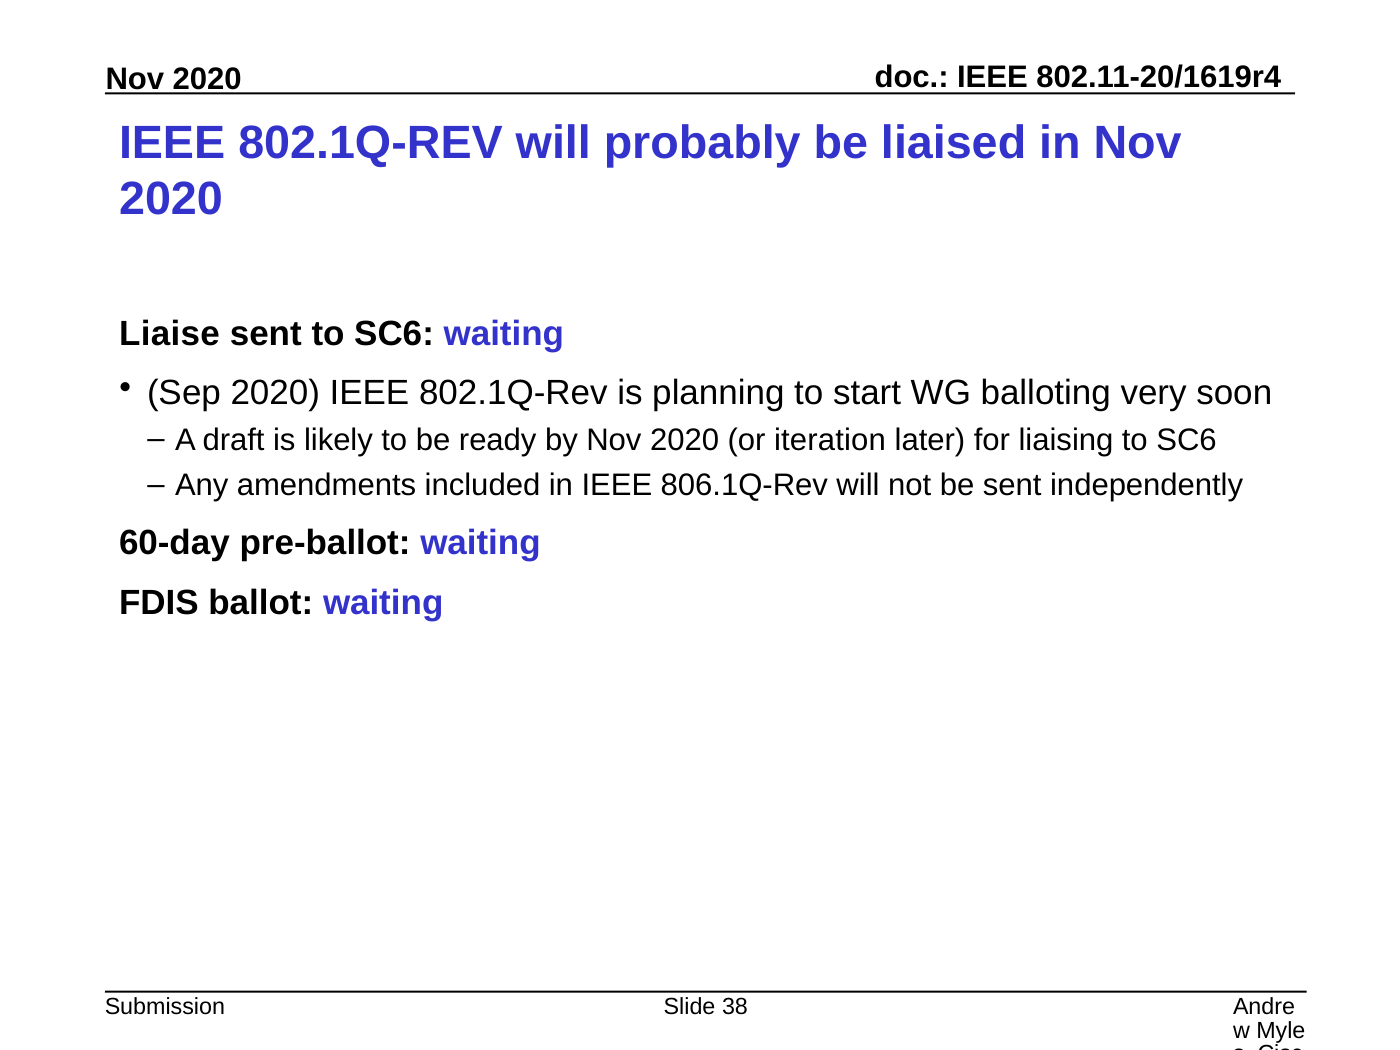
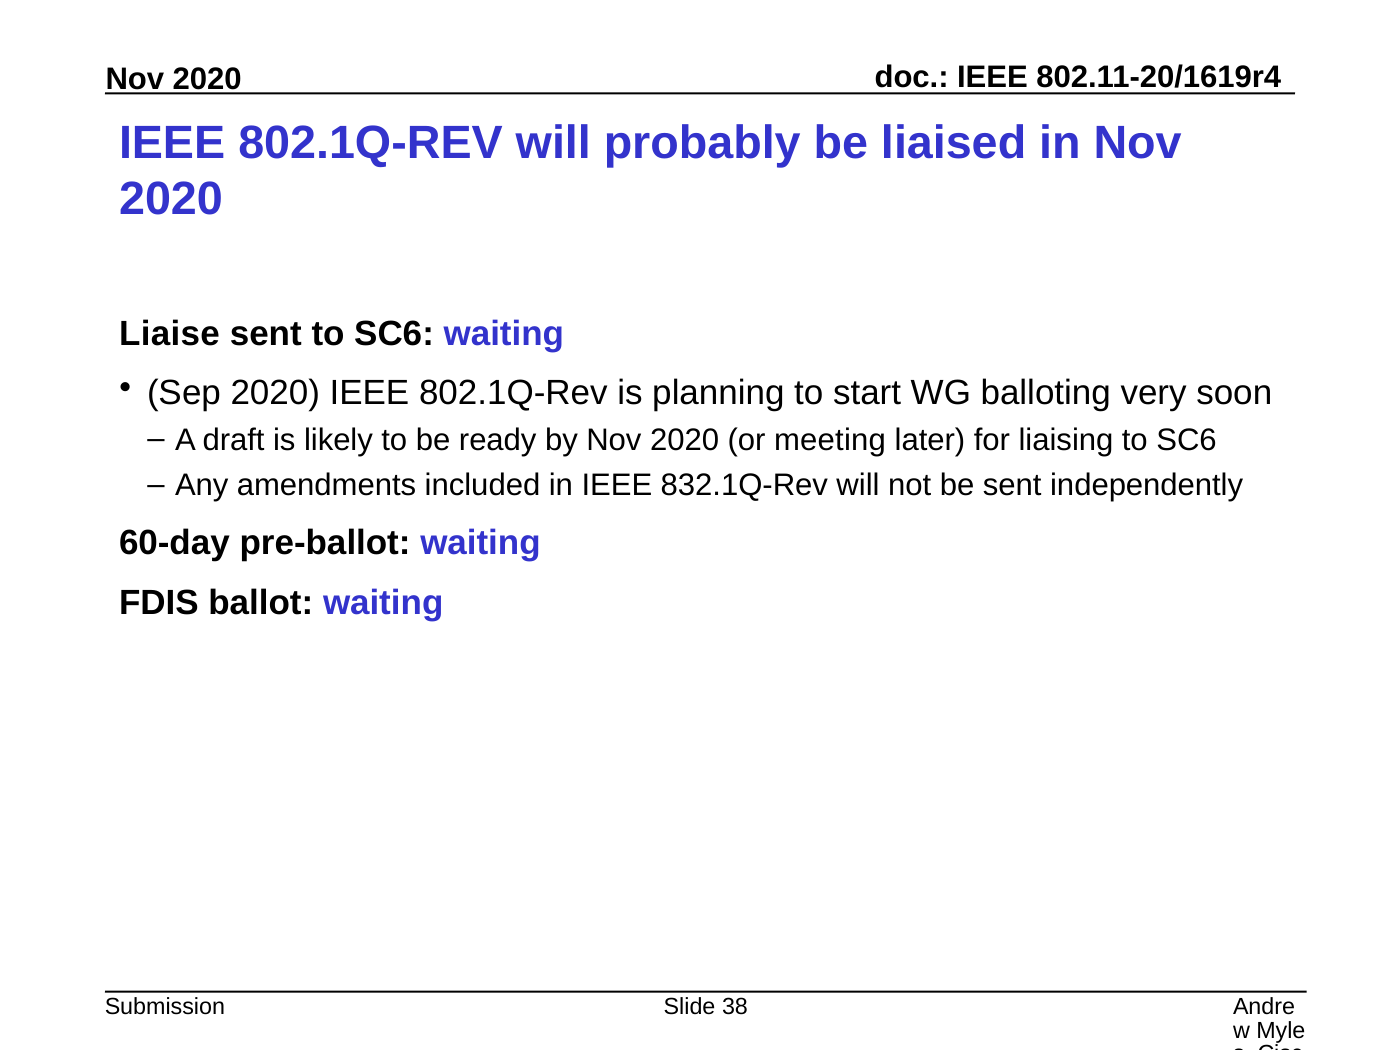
iteration: iteration -> meeting
806.1Q-Rev: 806.1Q-Rev -> 832.1Q-Rev
